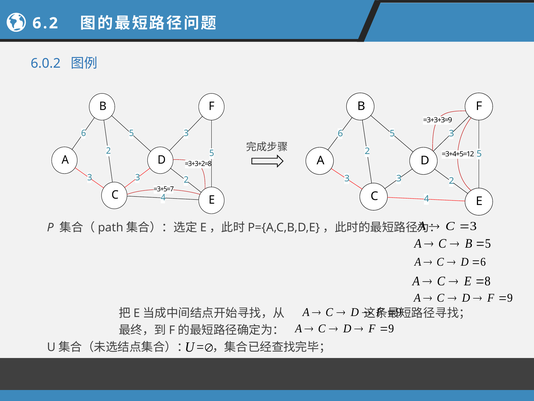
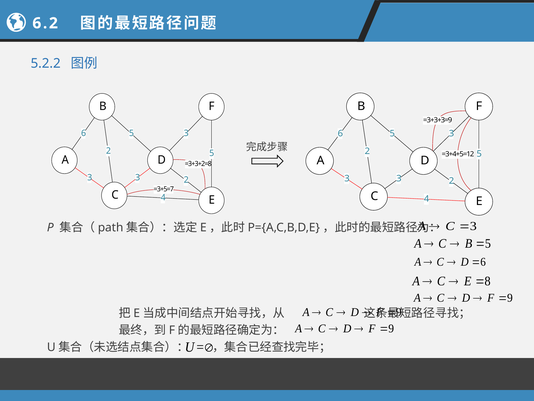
6.0.2: 6.0.2 -> 5.2.2
